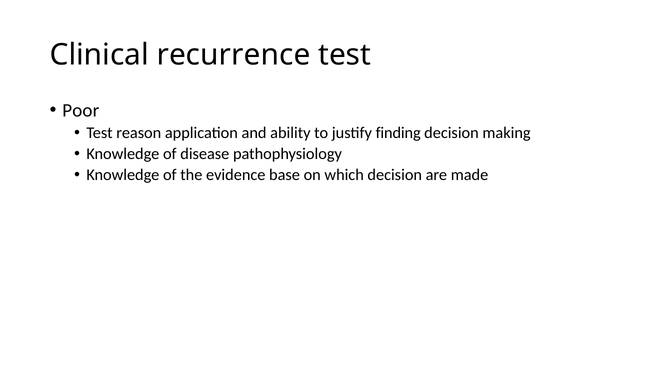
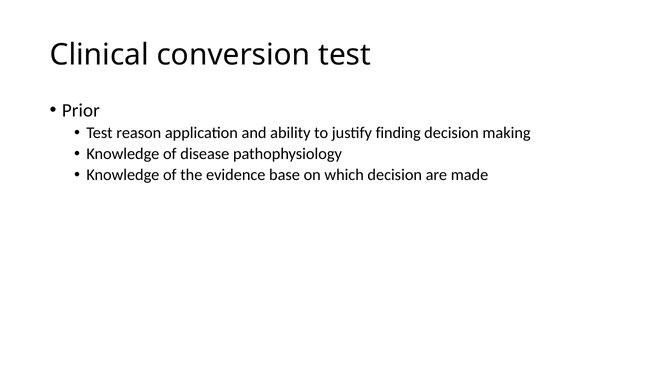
recurrence: recurrence -> conversion
Poor: Poor -> Prior
